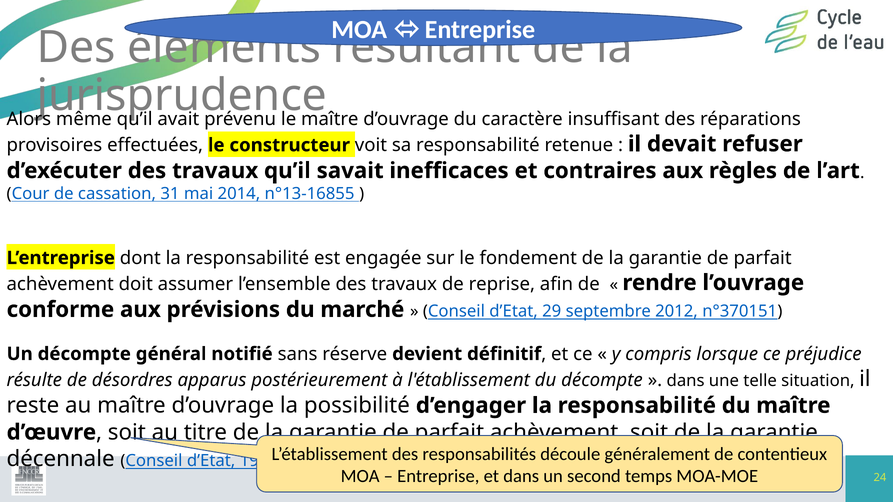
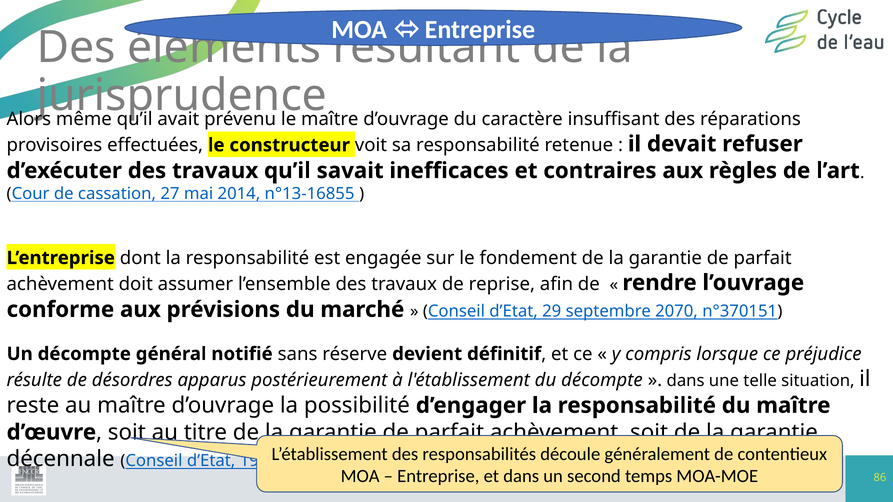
31: 31 -> 27
2012: 2012 -> 2070
24: 24 -> 86
